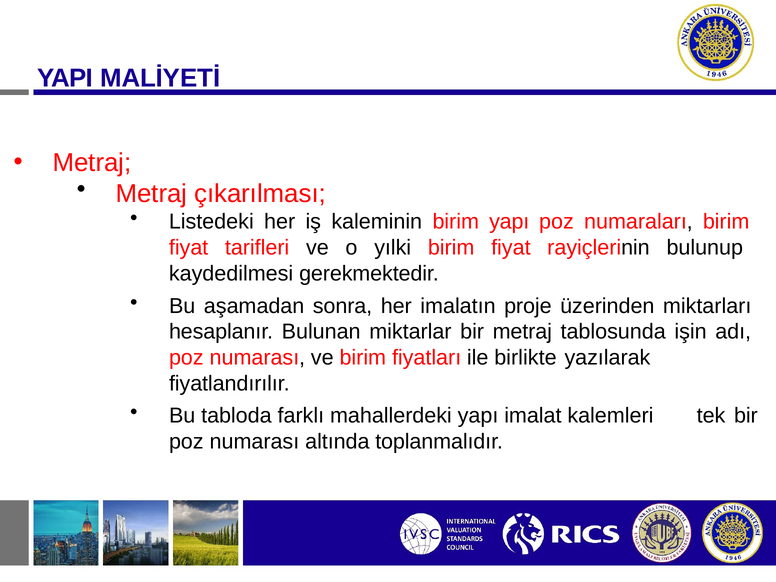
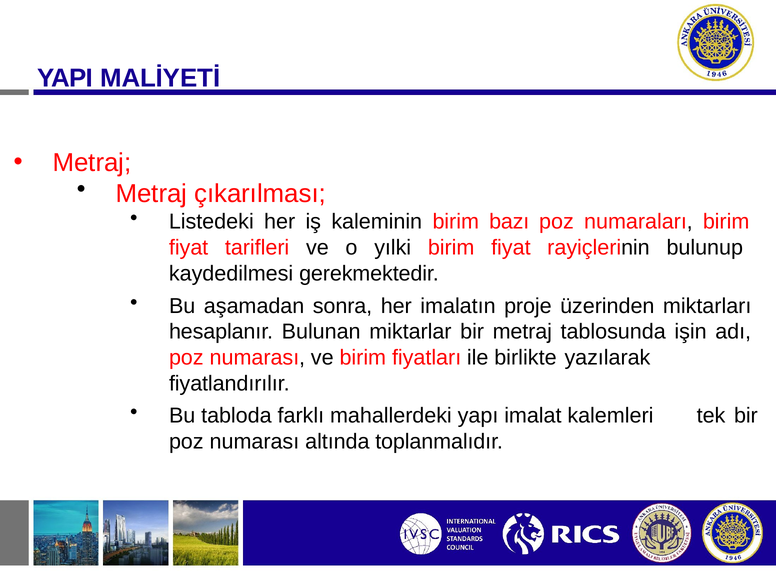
birim yapı: yapı -> bazı
